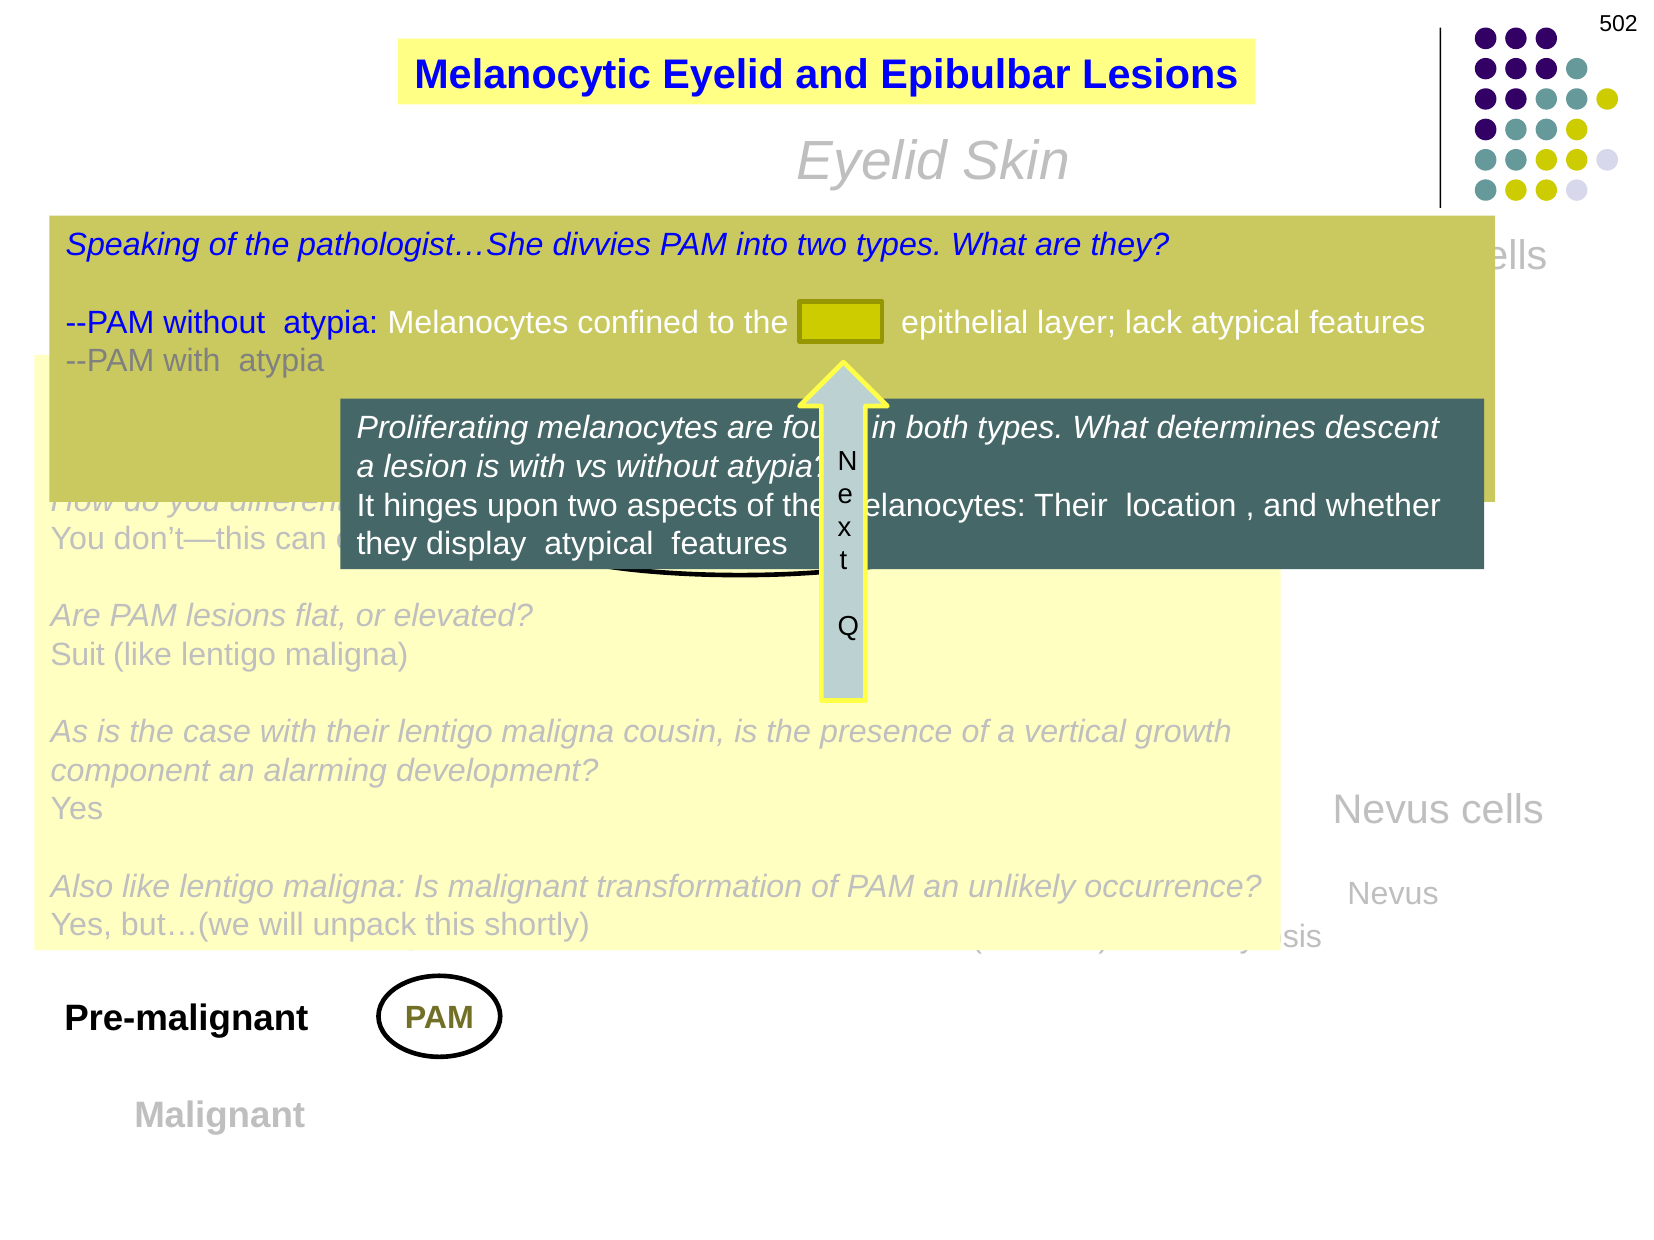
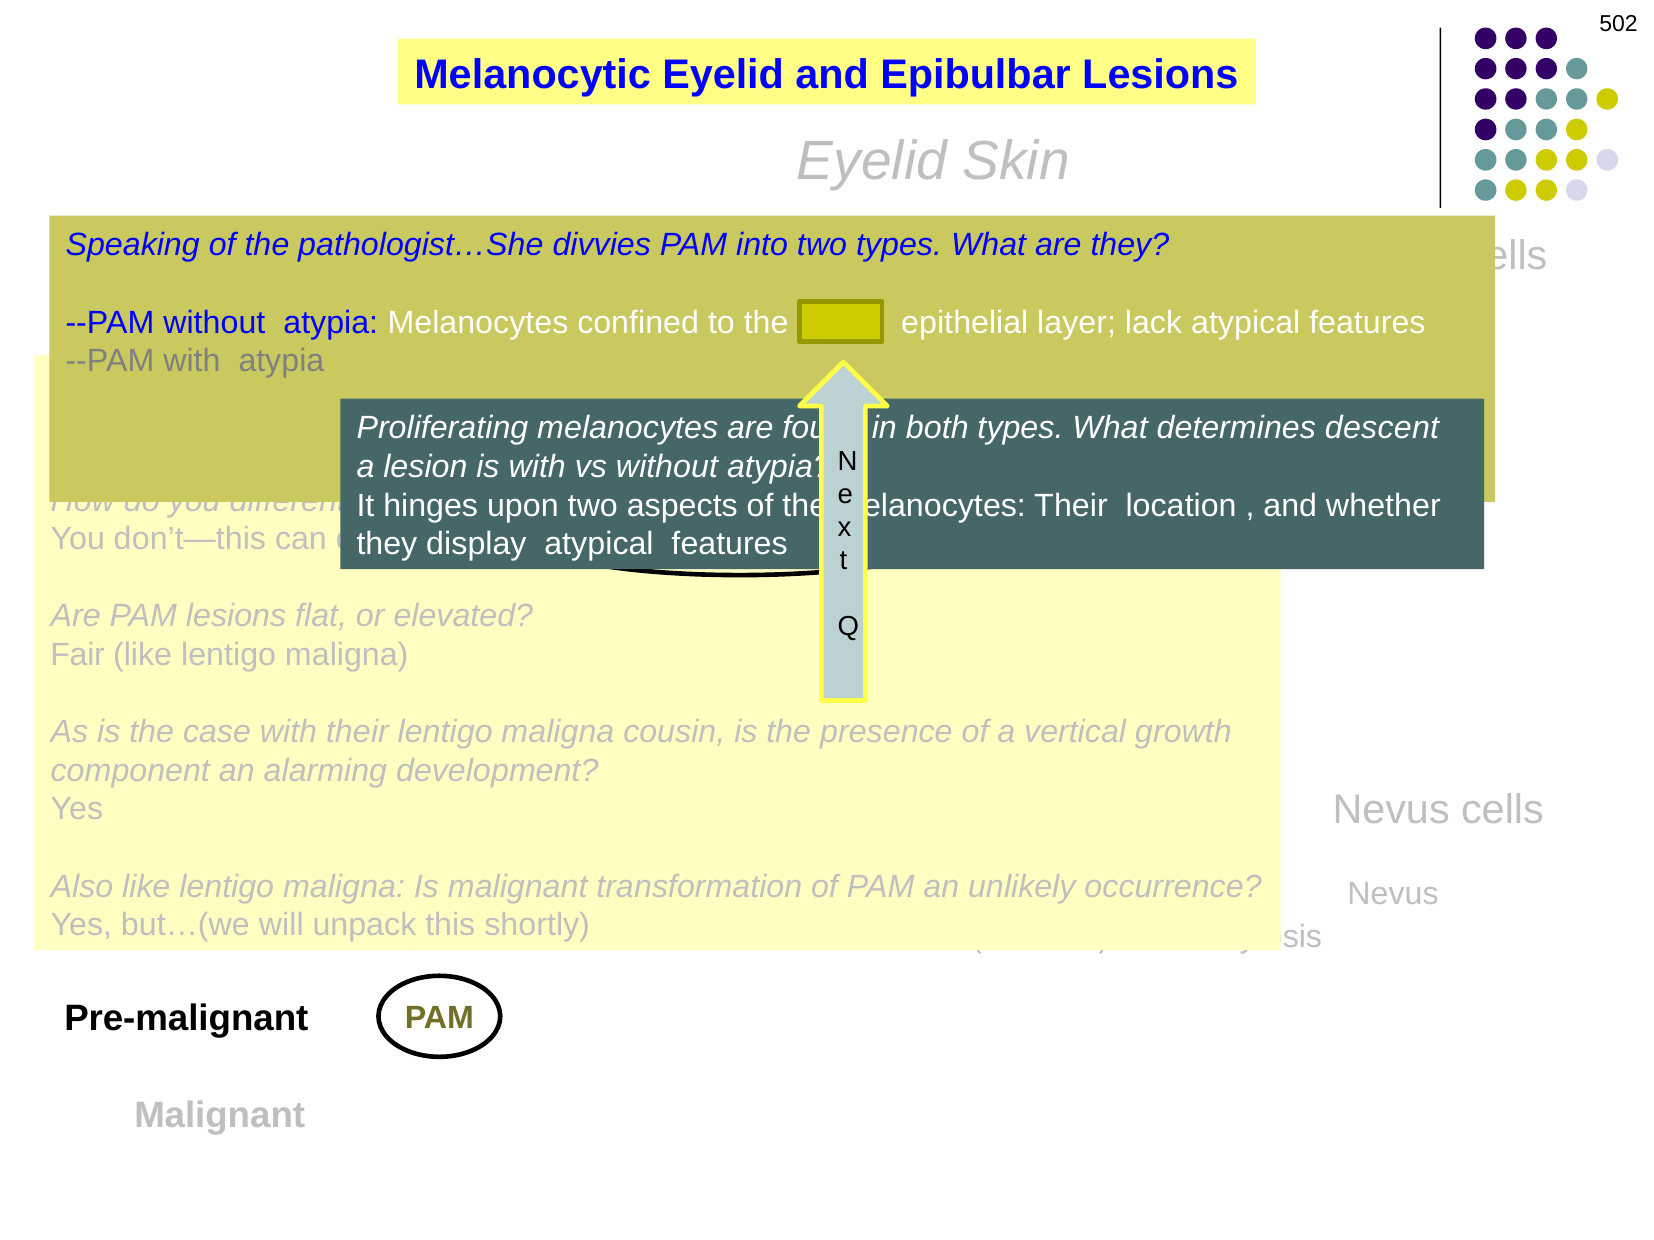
Suit: Suit -> Fair
